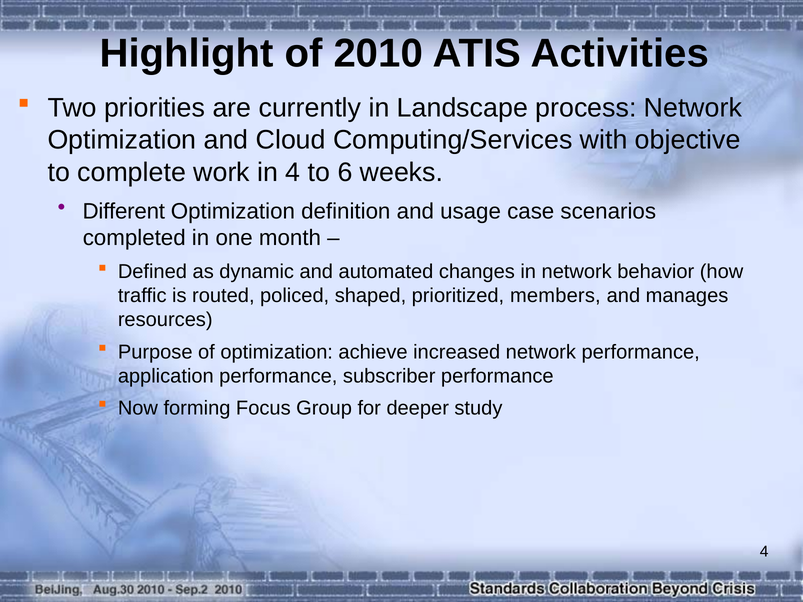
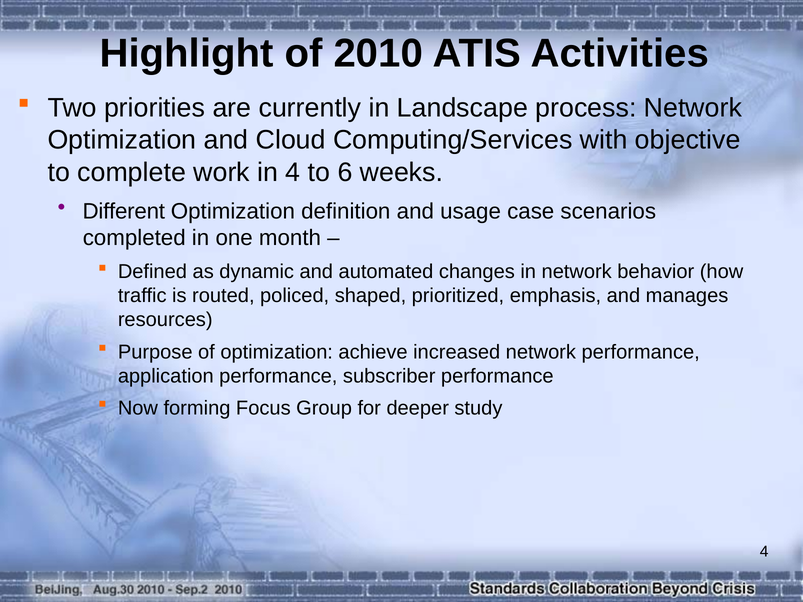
members: members -> emphasis
